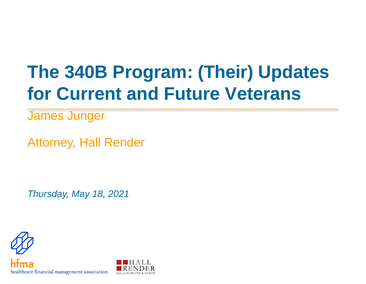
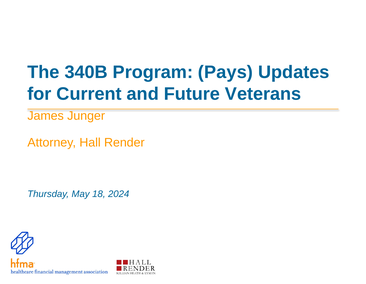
Their: Their -> Pays
2021: 2021 -> 2024
